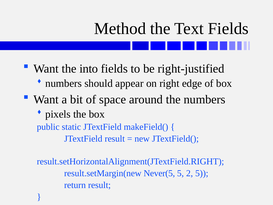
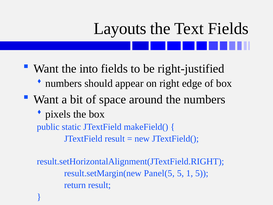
Method: Method -> Layouts
Never(5: Never(5 -> Panel(5
2: 2 -> 1
